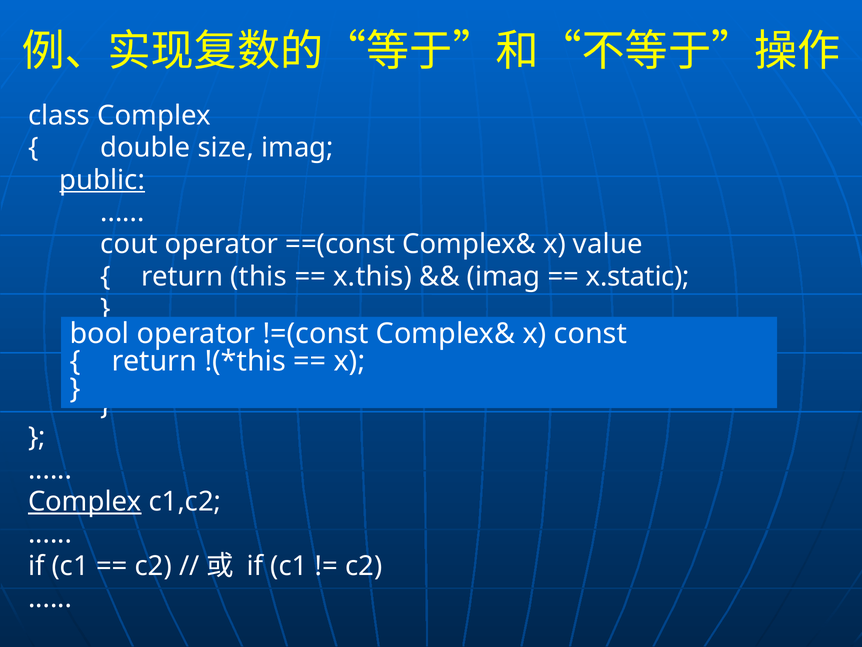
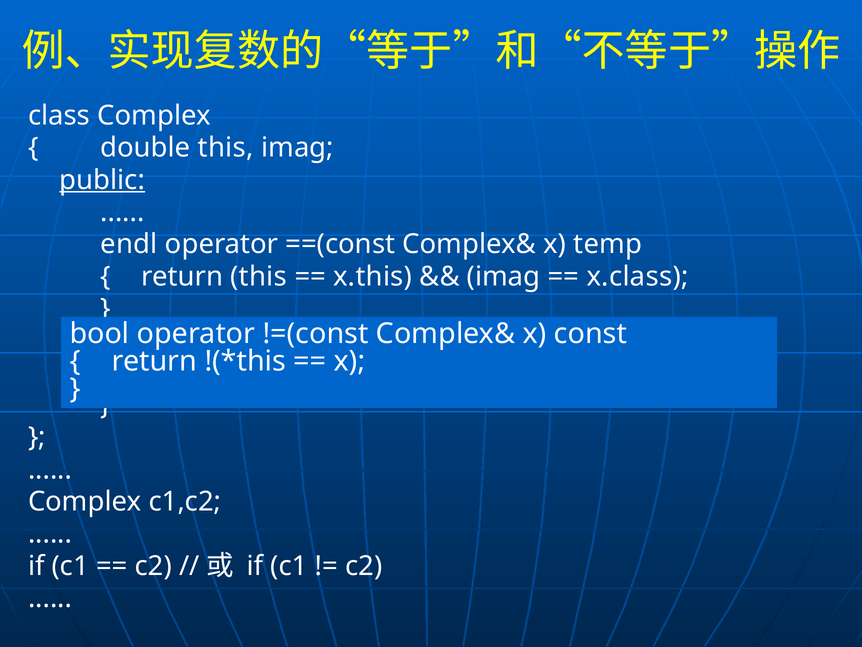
double size: size -> this
cout: cout -> endl
value: value -> temp
x.static: x.static -> x.class
Complex at (85, 501) underline: present -> none
